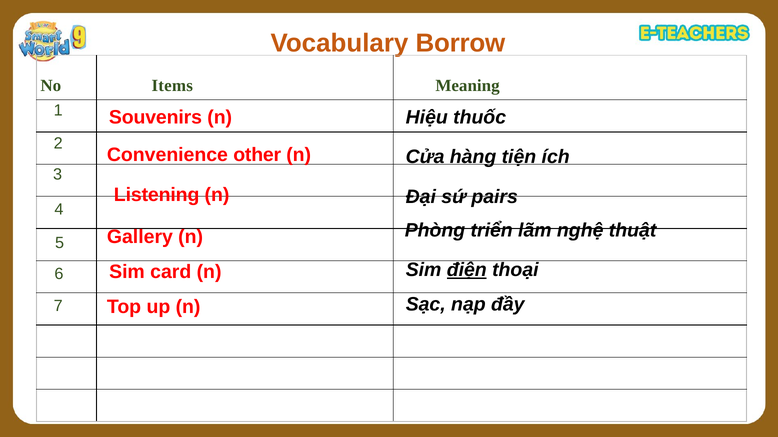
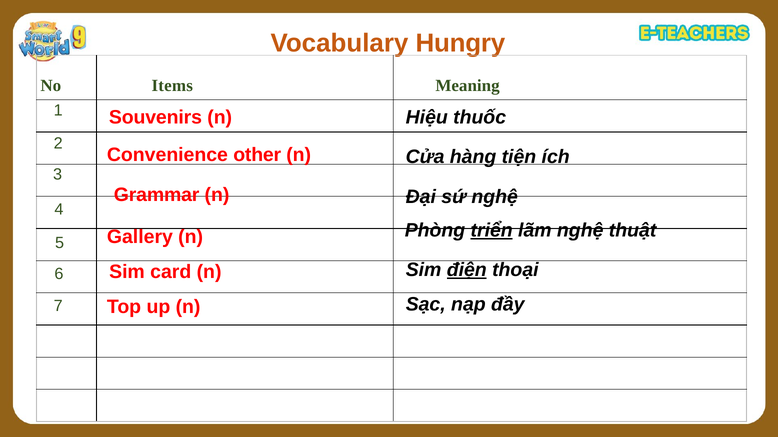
Borrow: Borrow -> Hungry
Listening: Listening -> Grammar
sứ pairs: pairs -> nghệ
triển underline: none -> present
